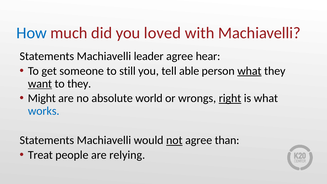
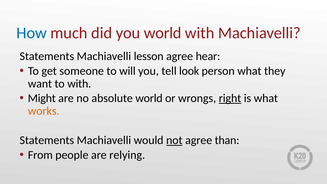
you loved: loved -> world
leader: leader -> lesson
still: still -> will
able: able -> look
what at (249, 71) underline: present -> none
want underline: present -> none
to they: they -> with
works colour: blue -> orange
Treat: Treat -> From
